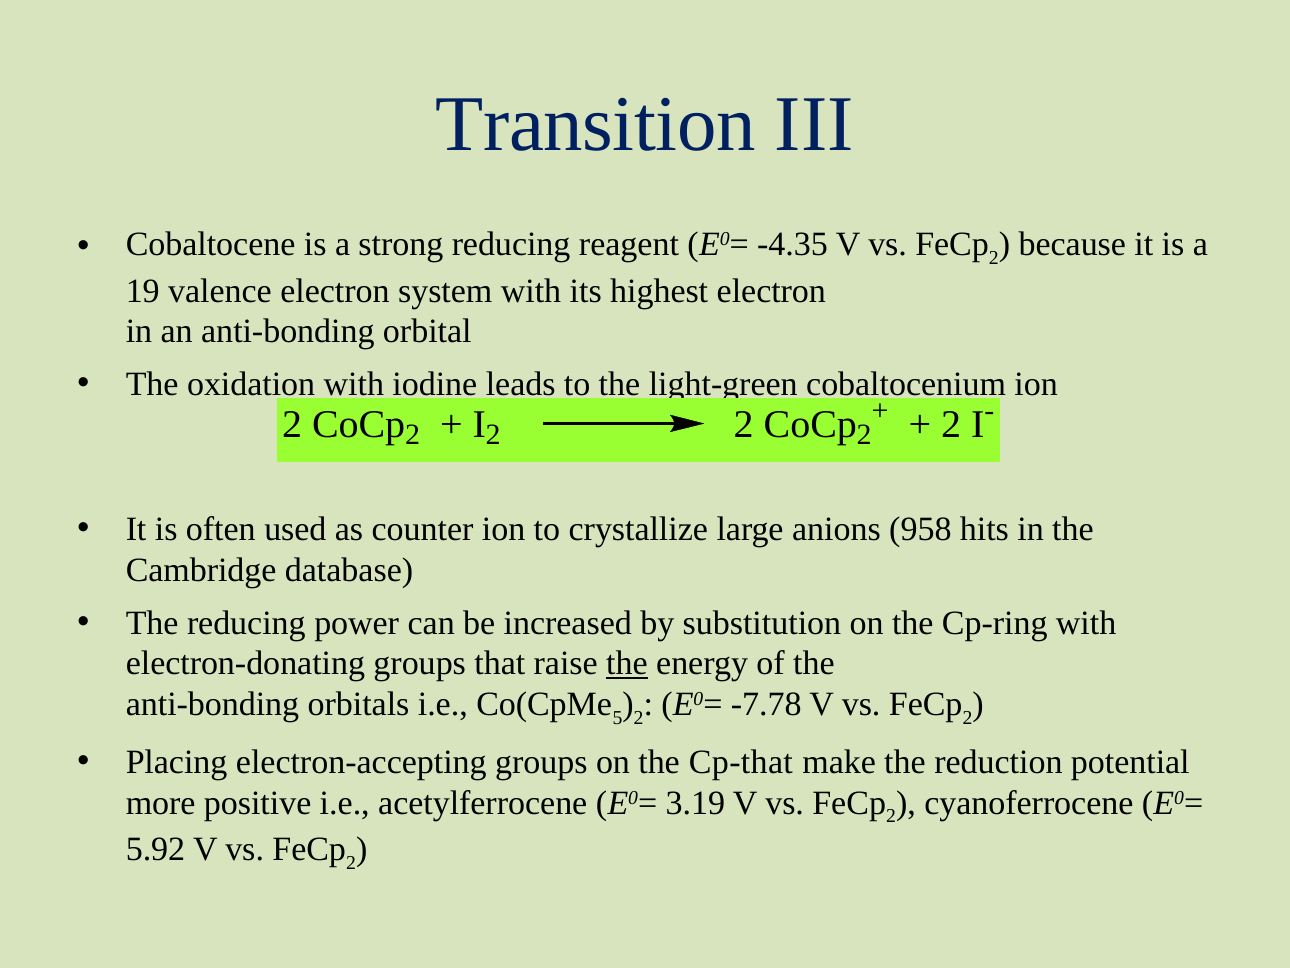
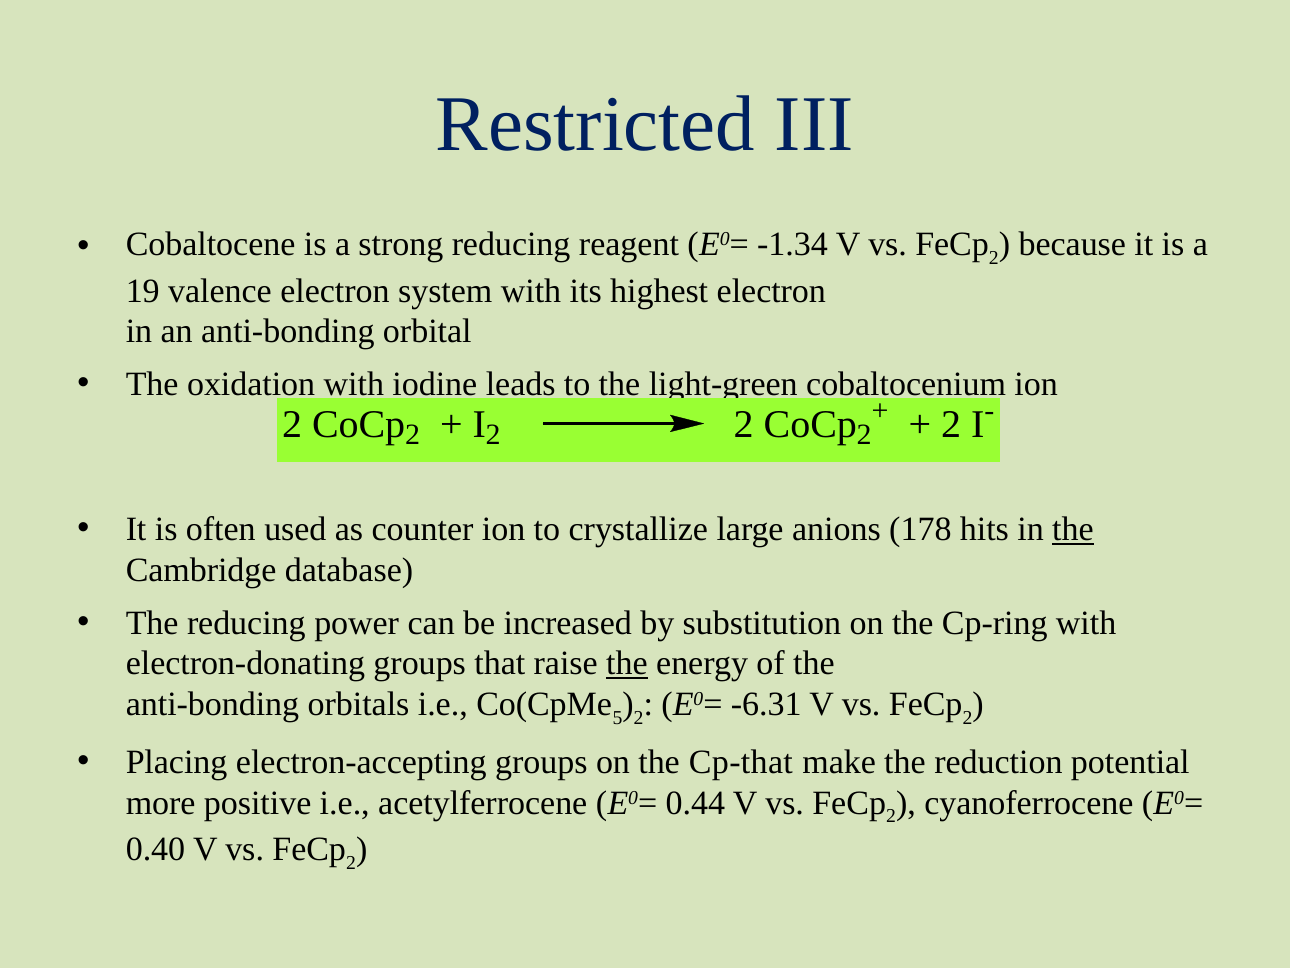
Transition: Transition -> Restricted
-4.35: -4.35 -> -1.34
958: 958 -> 178
the at (1073, 529) underline: none -> present
-7.78: -7.78 -> -6.31
3.19: 3.19 -> 0.44
5.92: 5.92 -> 0.40
